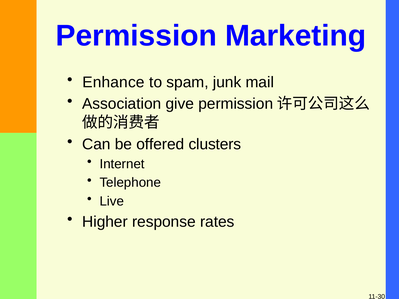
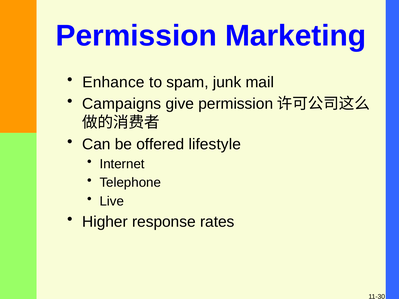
Association: Association -> Campaigns
clusters: clusters -> lifestyle
